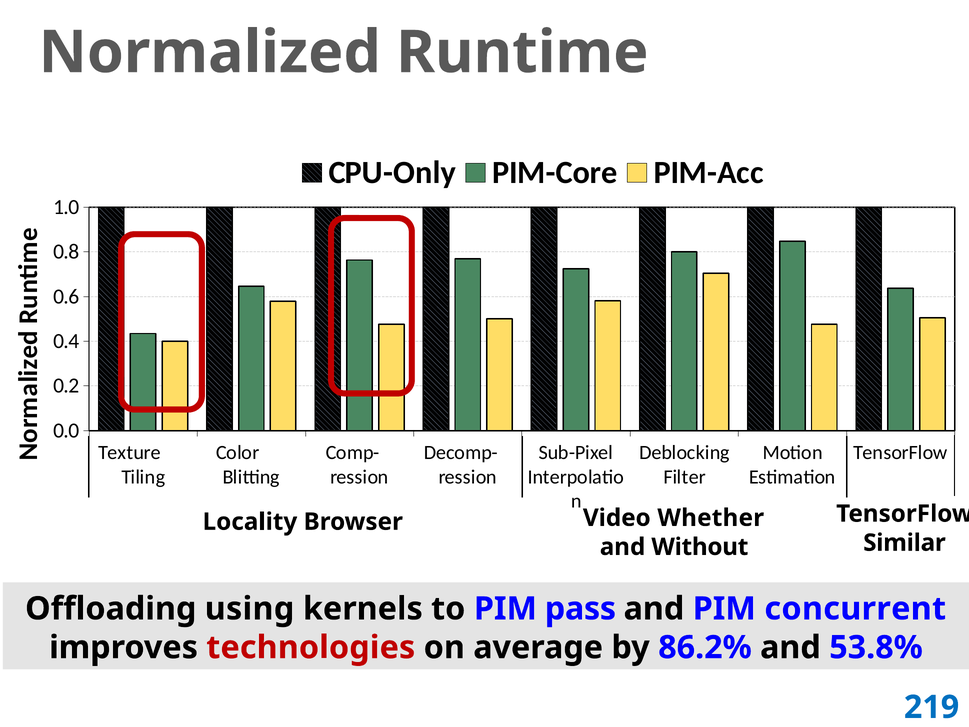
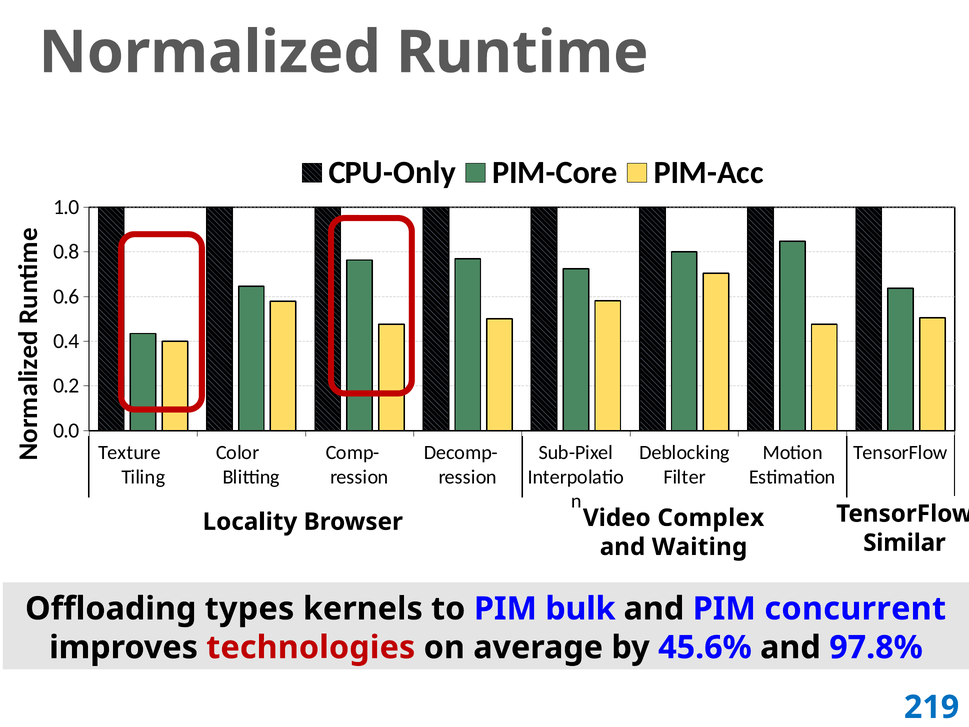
Whether: Whether -> Complex
Without: Without -> Waiting
using: using -> types
pass: pass -> bulk
86.2%: 86.2% -> 45.6%
53.8%: 53.8% -> 97.8%
